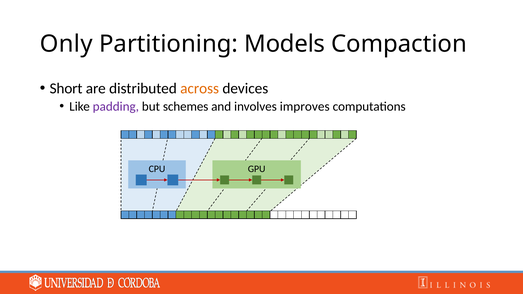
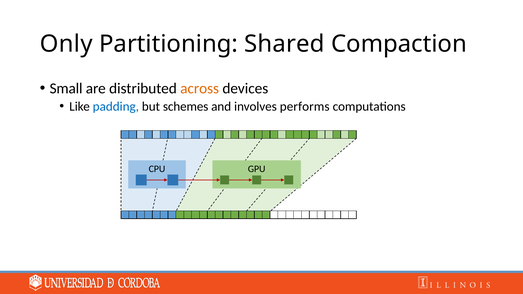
Models: Models -> Shared
Short: Short -> Small
padding colour: purple -> blue
improves: improves -> performs
